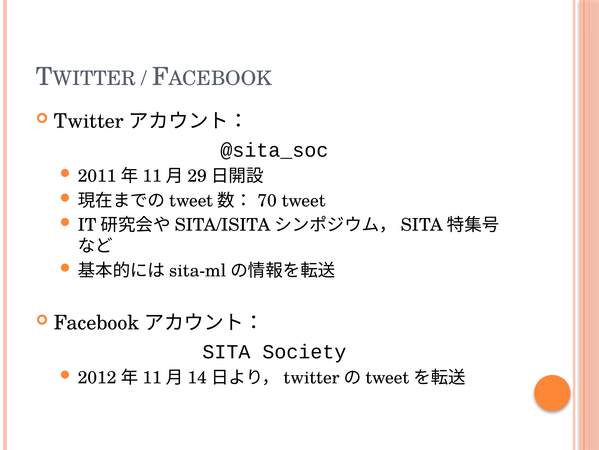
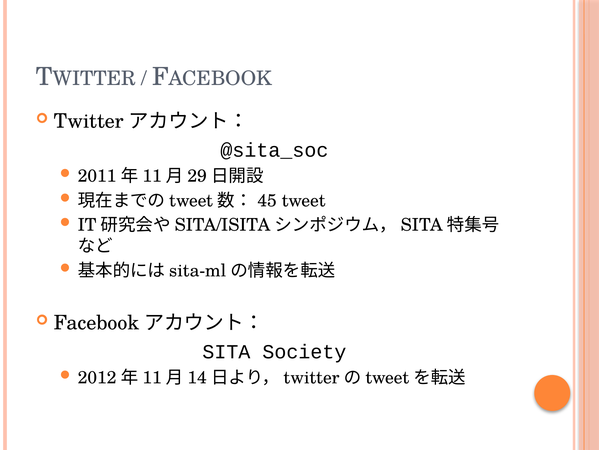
70: 70 -> 45
